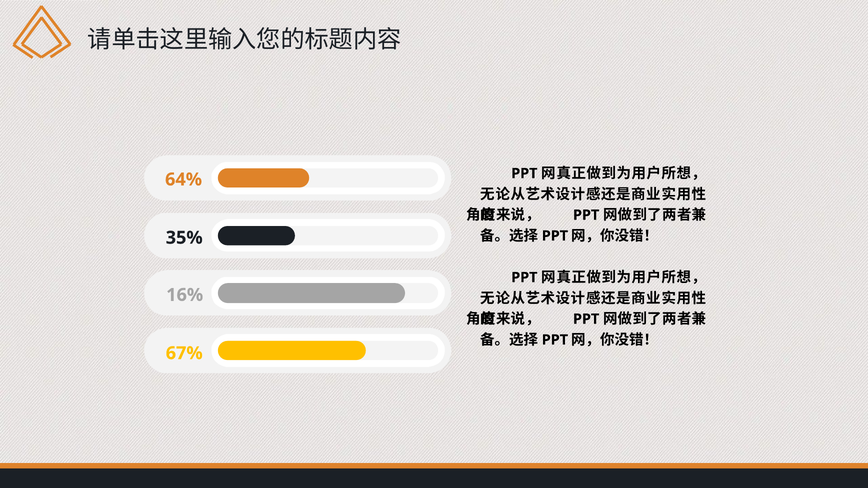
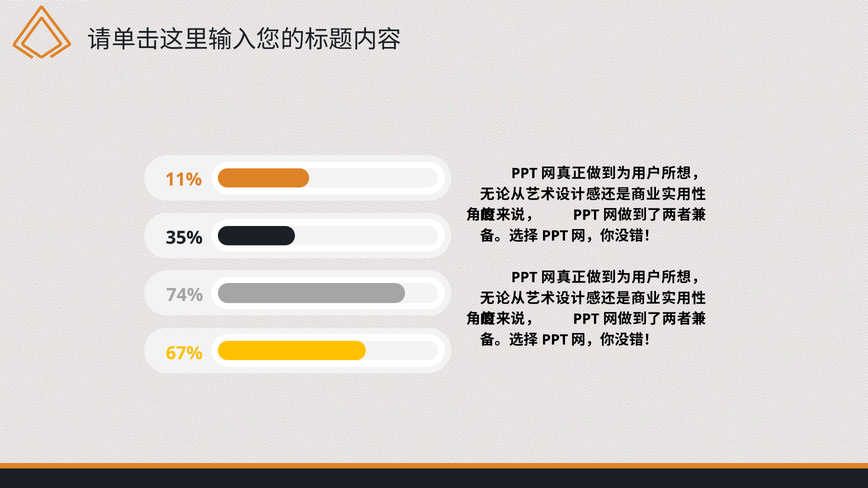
64%: 64% -> 11%
16%: 16% -> 74%
